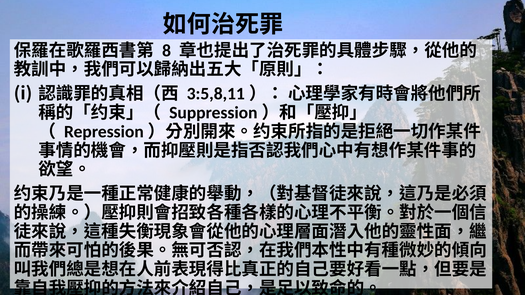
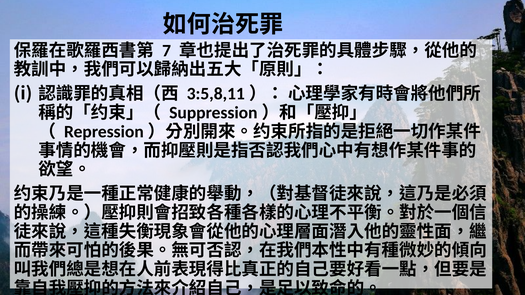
8: 8 -> 7
